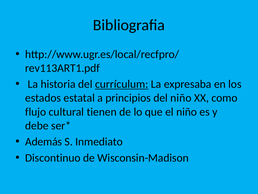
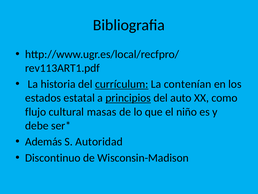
expresaba: expresaba -> contenían
principios underline: none -> present
del niño: niño -> auto
tienen: tienen -> masas
Inmediato: Inmediato -> Autoridad
